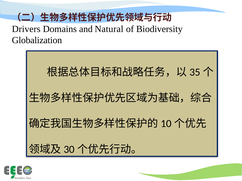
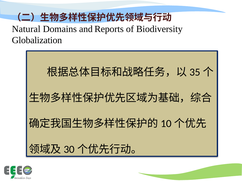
Drivers: Drivers -> Natural
Natural: Natural -> Reports
